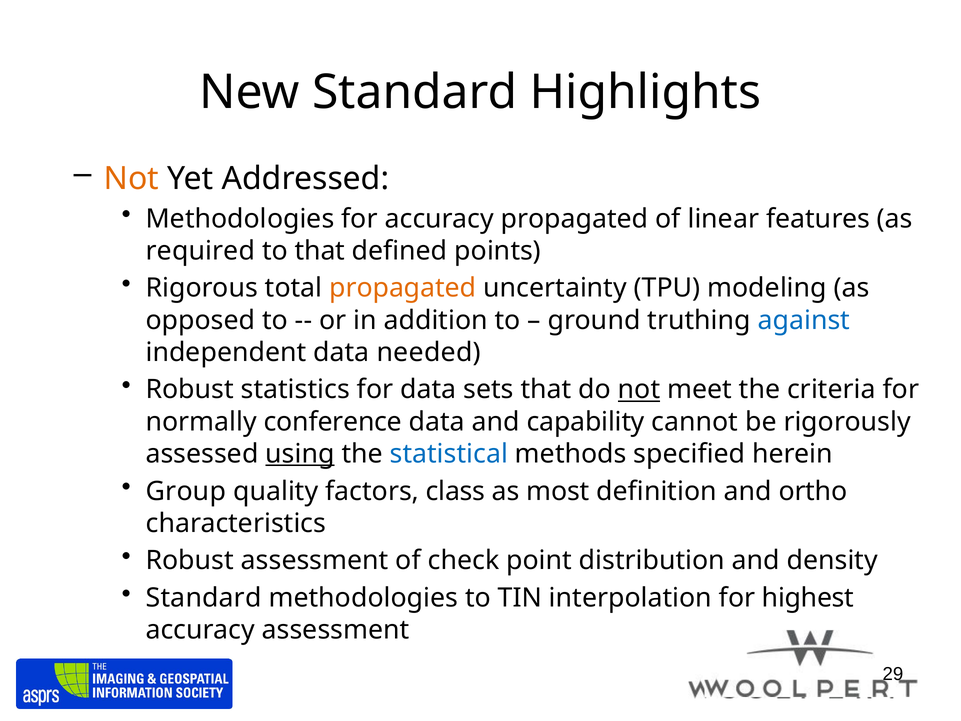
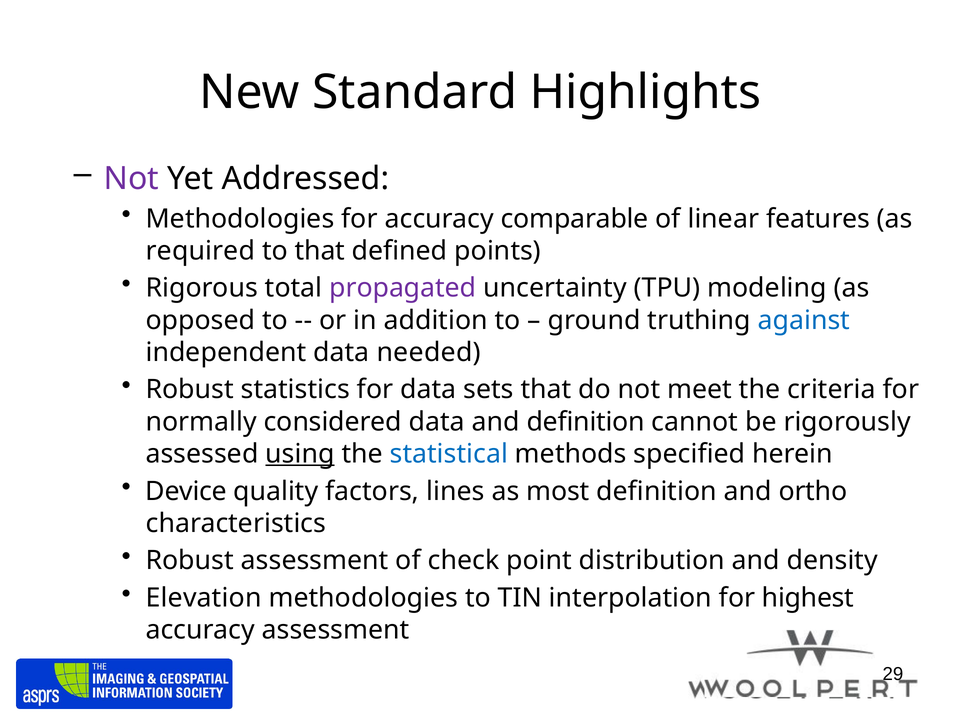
Not at (131, 178) colour: orange -> purple
accuracy propagated: propagated -> comparable
propagated at (403, 288) colour: orange -> purple
not at (639, 390) underline: present -> none
conference: conference -> considered
and capability: capability -> definition
Group: Group -> Device
class: class -> lines
Standard at (204, 598): Standard -> Elevation
